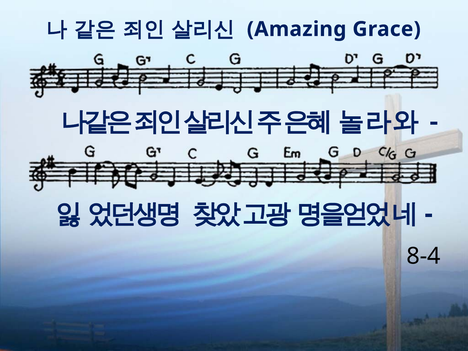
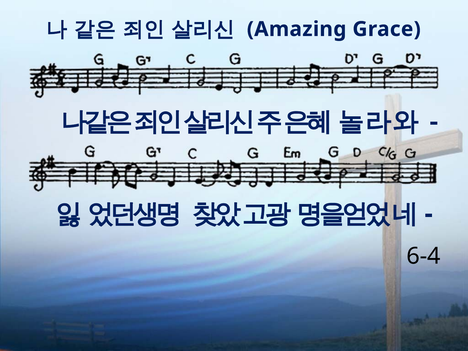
8-4: 8-4 -> 6-4
